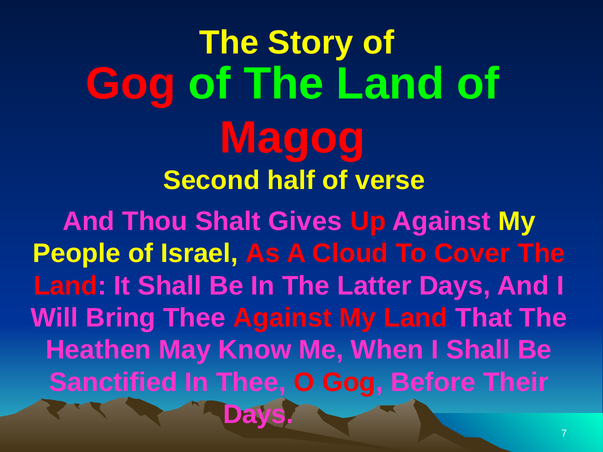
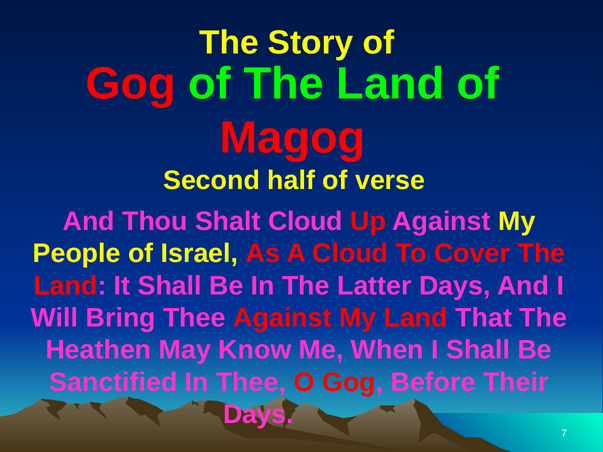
Shalt Gives: Gives -> Cloud
